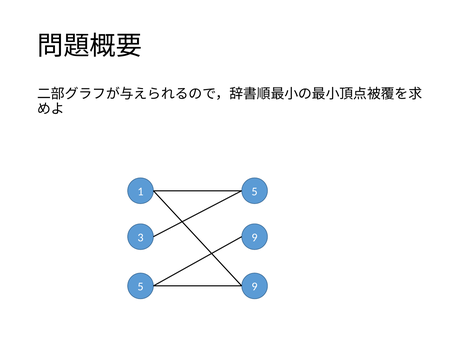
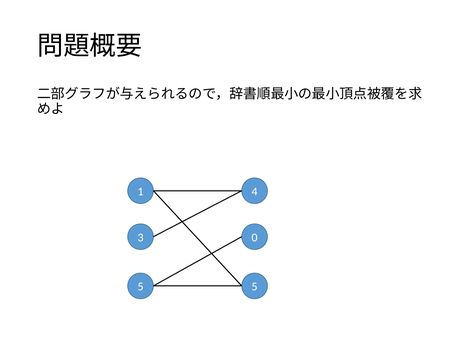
1 5: 5 -> 4
3 9: 9 -> 0
5 9: 9 -> 5
